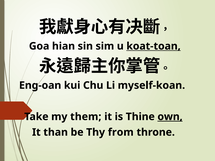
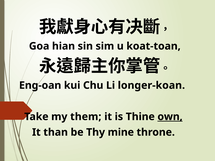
koat-toan underline: present -> none
myself-koan: myself-koan -> longer-koan
from: from -> mine
